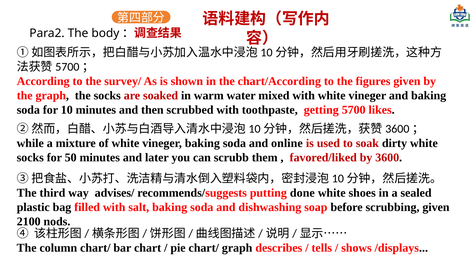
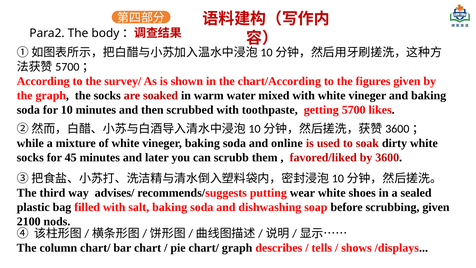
50: 50 -> 45
done: done -> wear
